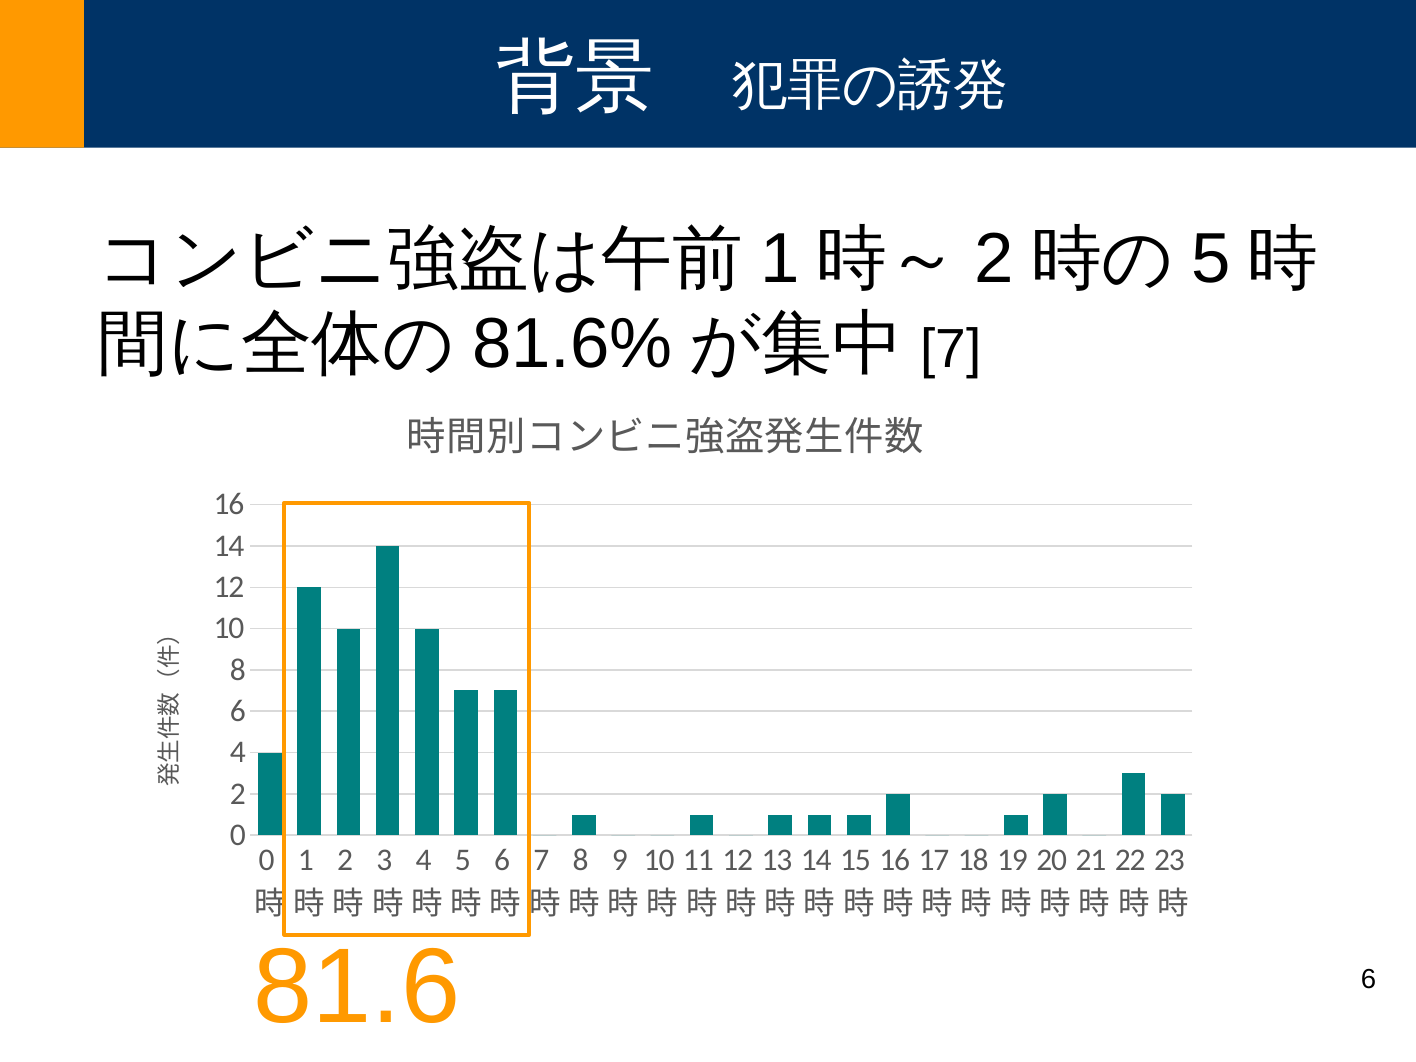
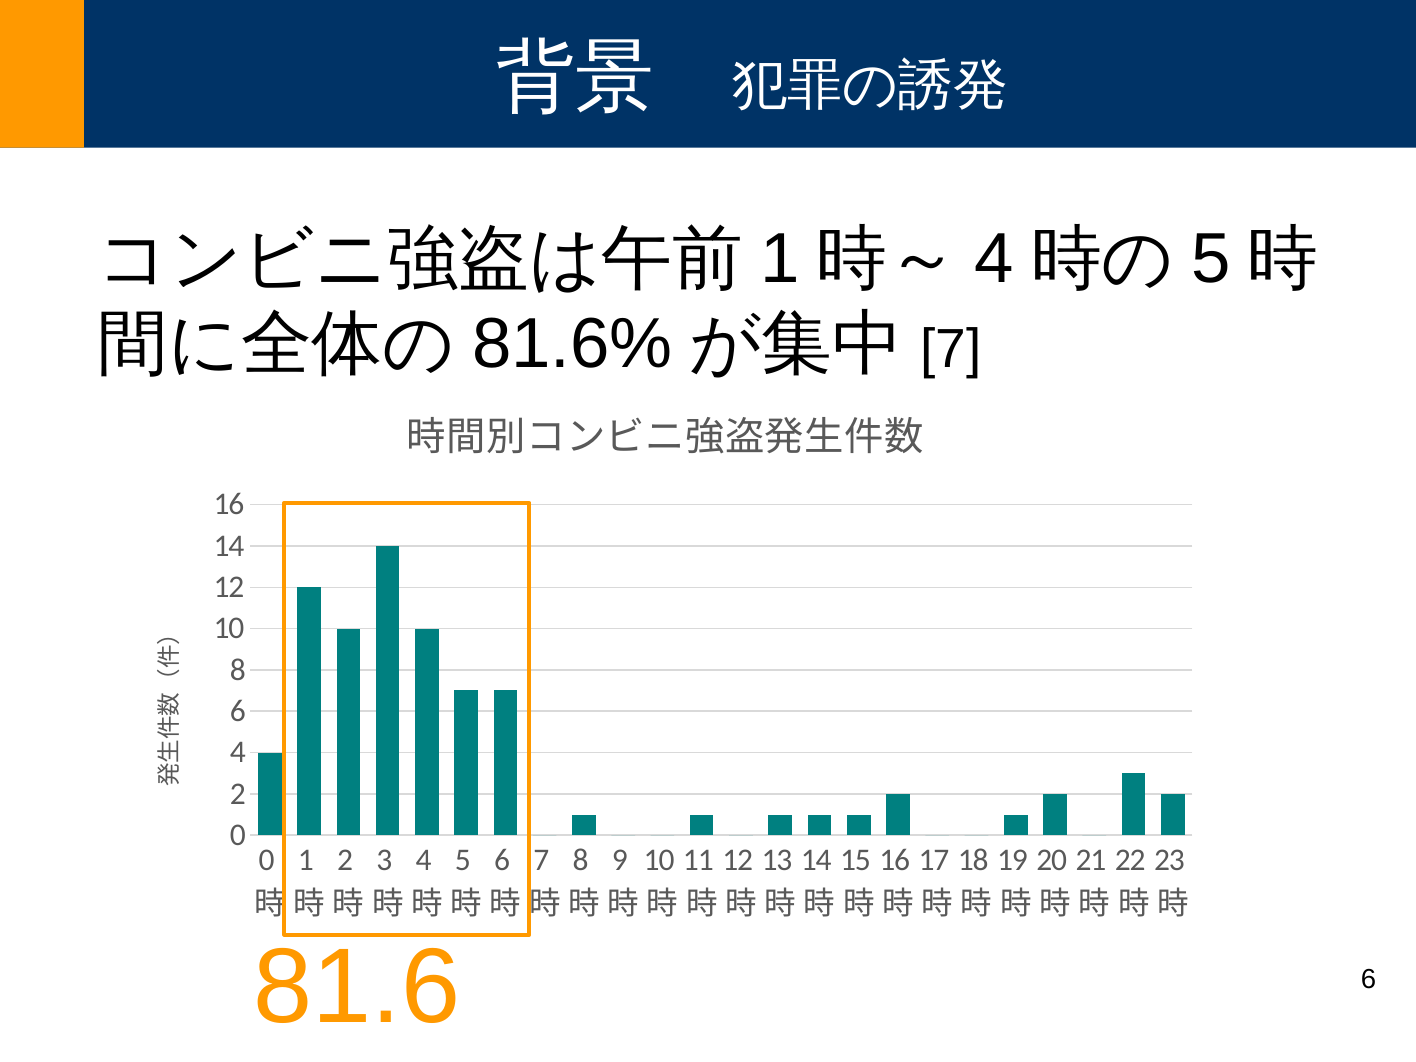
2 at (995, 259): 2 -> 4
